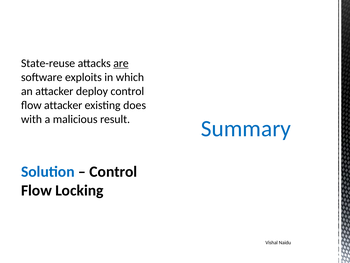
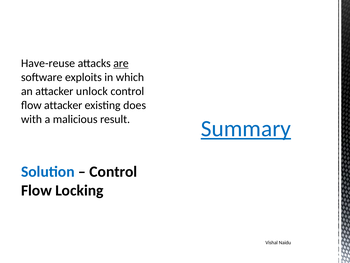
State-reuse: State-reuse -> Have-reuse
deploy: deploy -> unlock
Summary underline: none -> present
